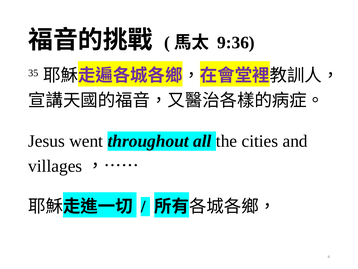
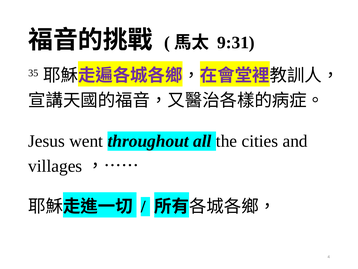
9:36: 9:36 -> 9:31
